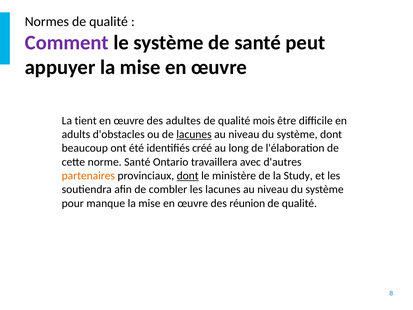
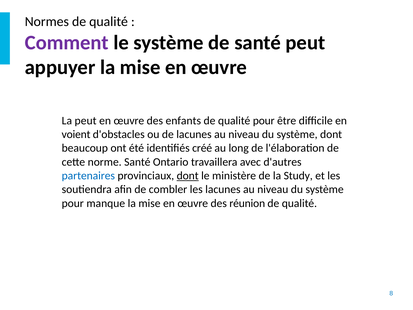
La tient: tient -> peut
adultes: adultes -> enfants
qualité mois: mois -> pour
adults: adults -> voient
lacunes at (194, 134) underline: present -> none
partenaires colour: orange -> blue
